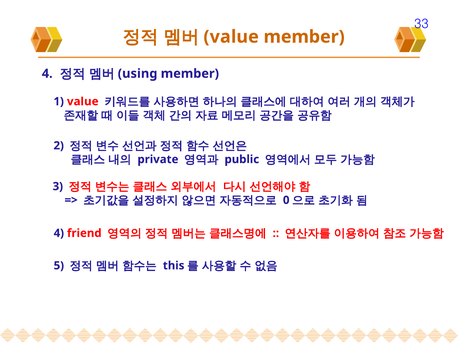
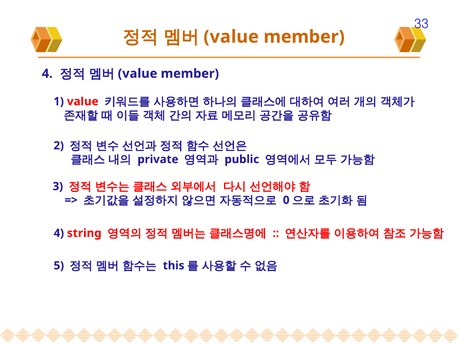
using at (138, 73): using -> value
friend: friend -> string
